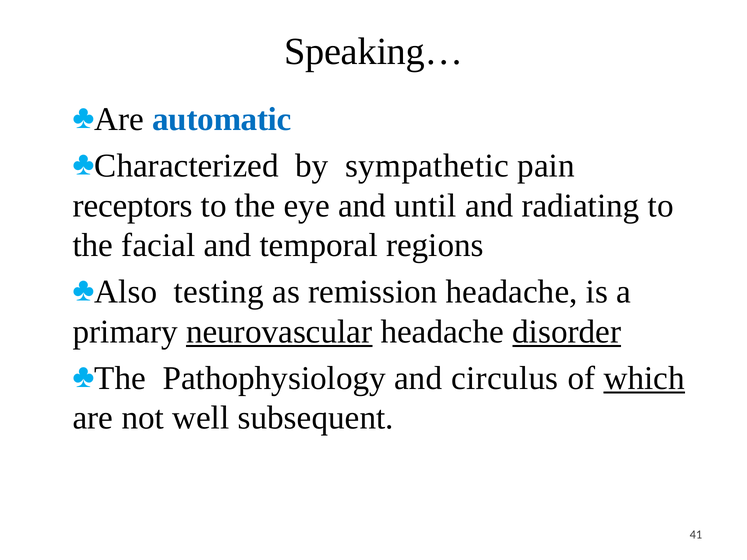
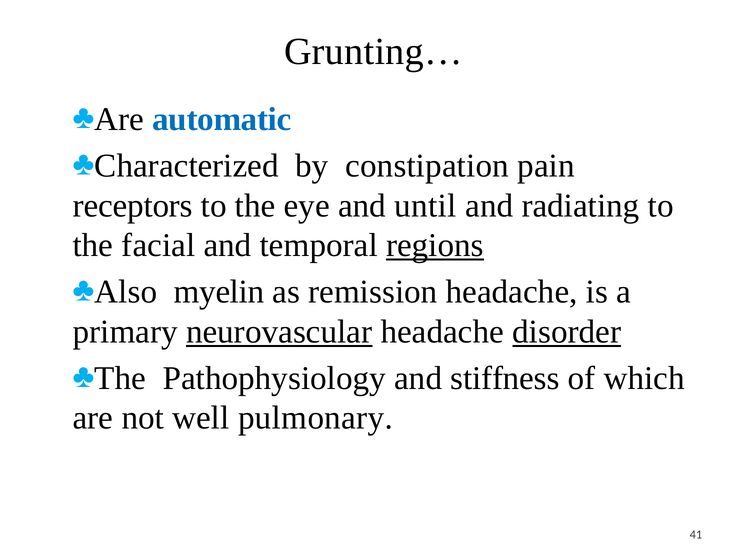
Speaking…: Speaking… -> Grunting…
sympathetic: sympathetic -> constipation
regions underline: none -> present
testing: testing -> myelin
circulus: circulus -> stiffness
which underline: present -> none
subsequent: subsequent -> pulmonary
